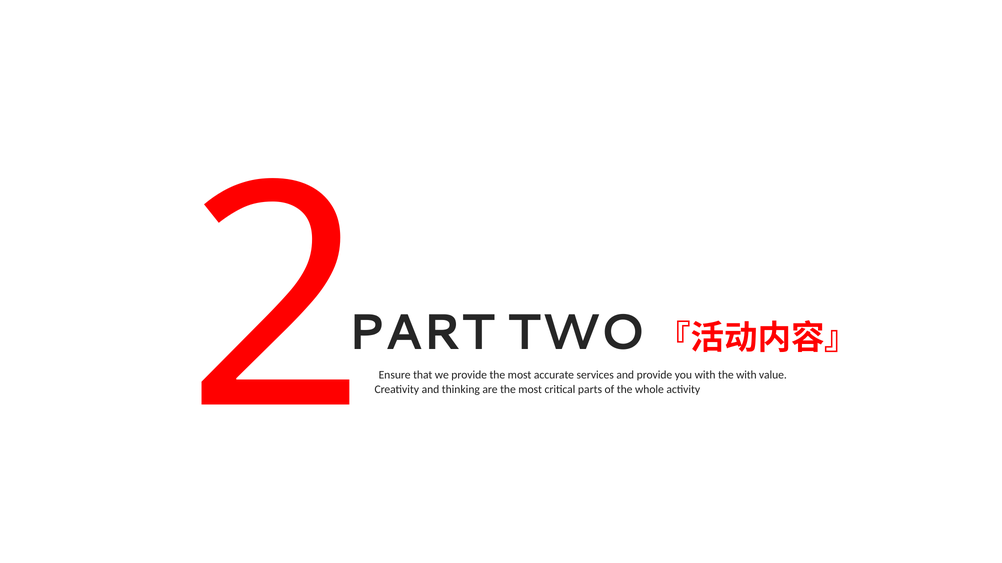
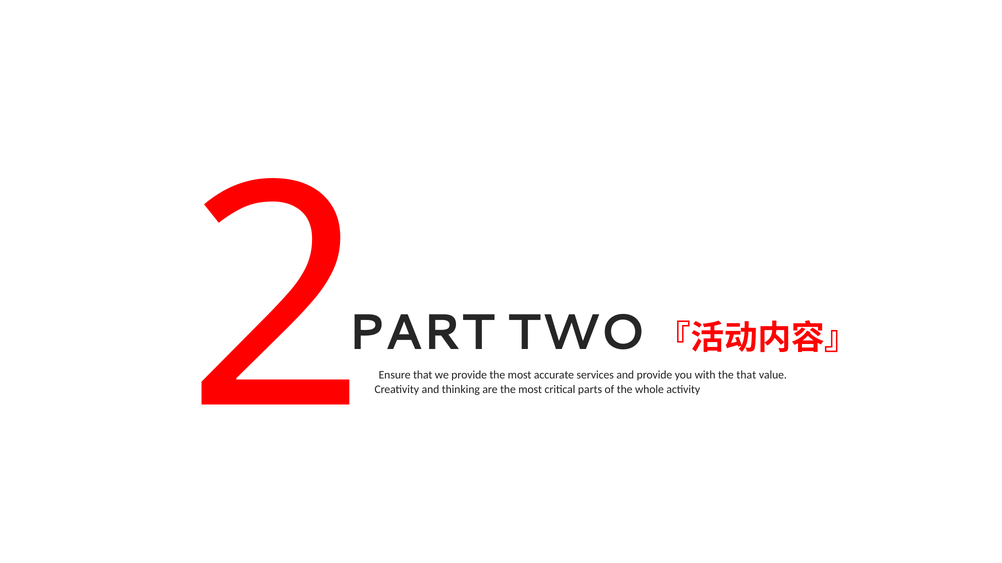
the with: with -> that
